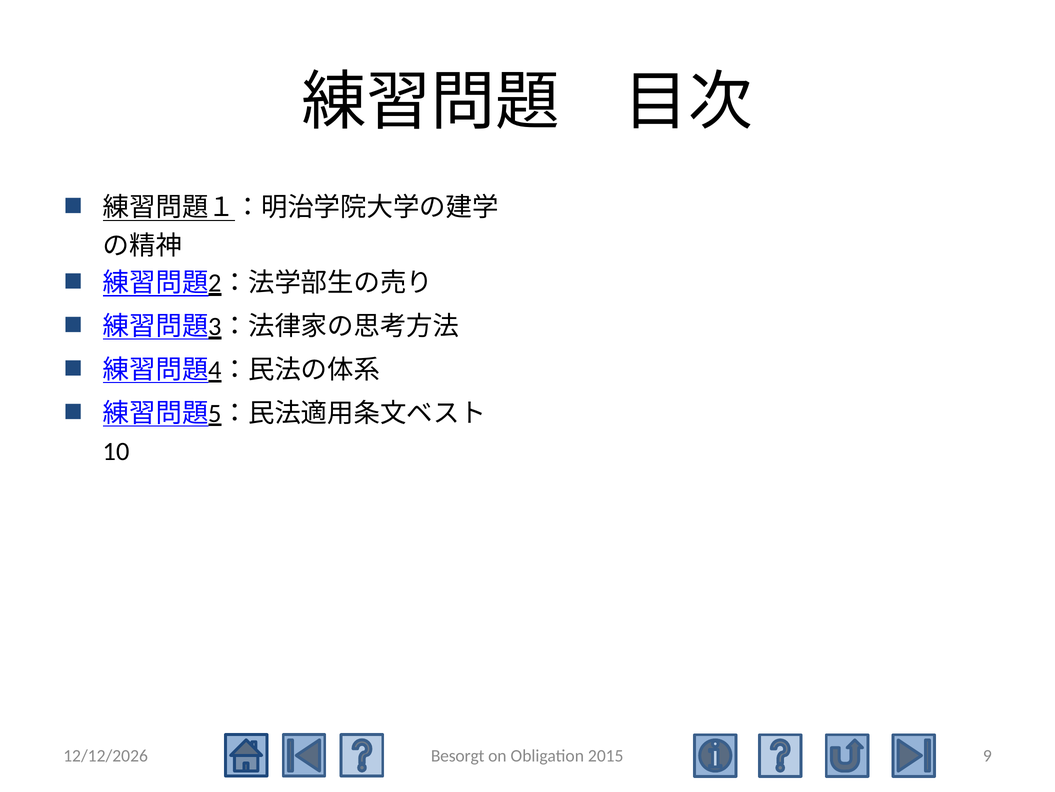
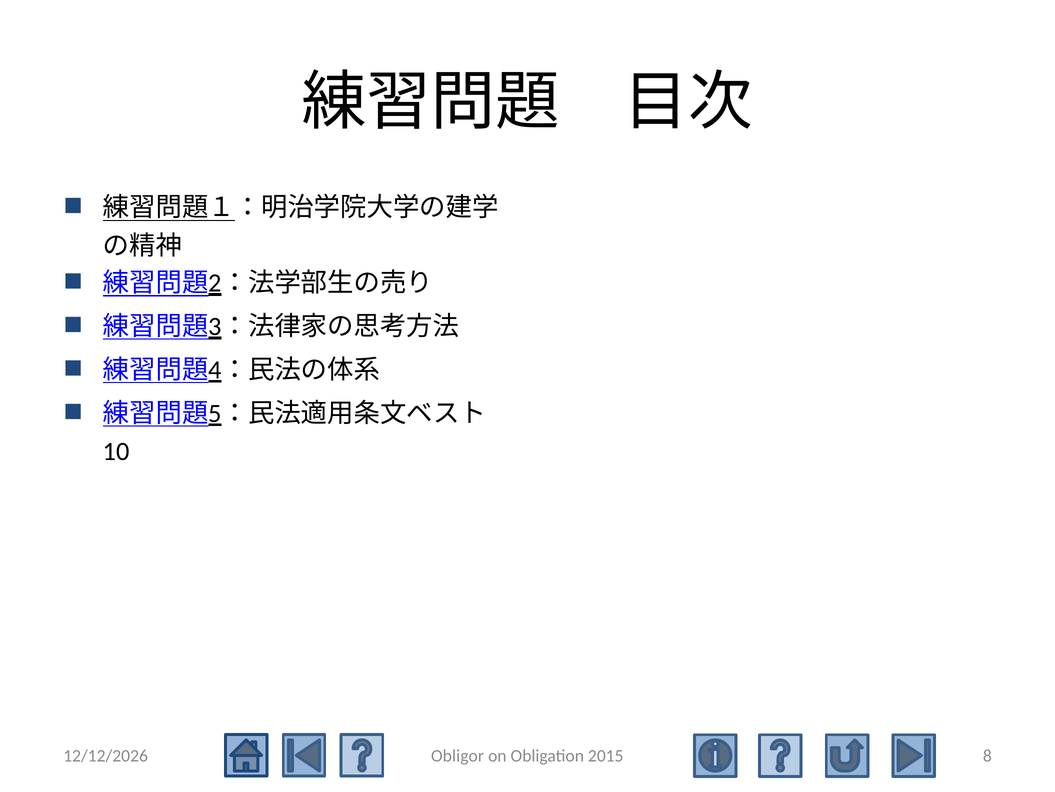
Besorgt: Besorgt -> Obligor
9: 9 -> 8
